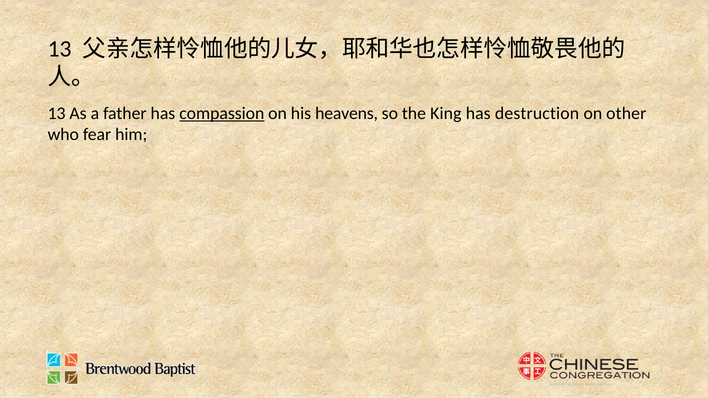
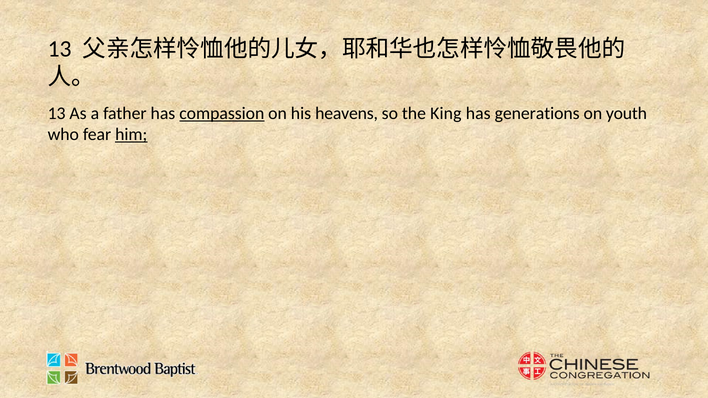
destruction: destruction -> generations
other: other -> youth
him underline: none -> present
